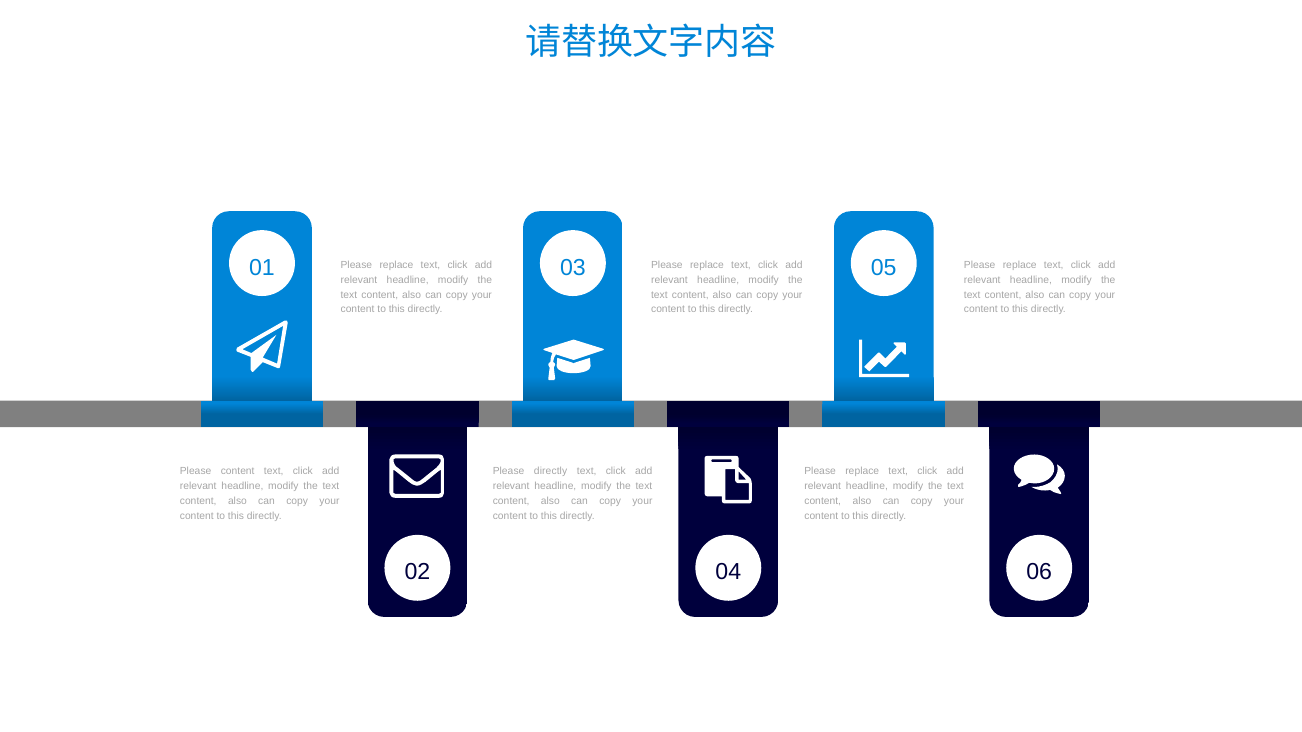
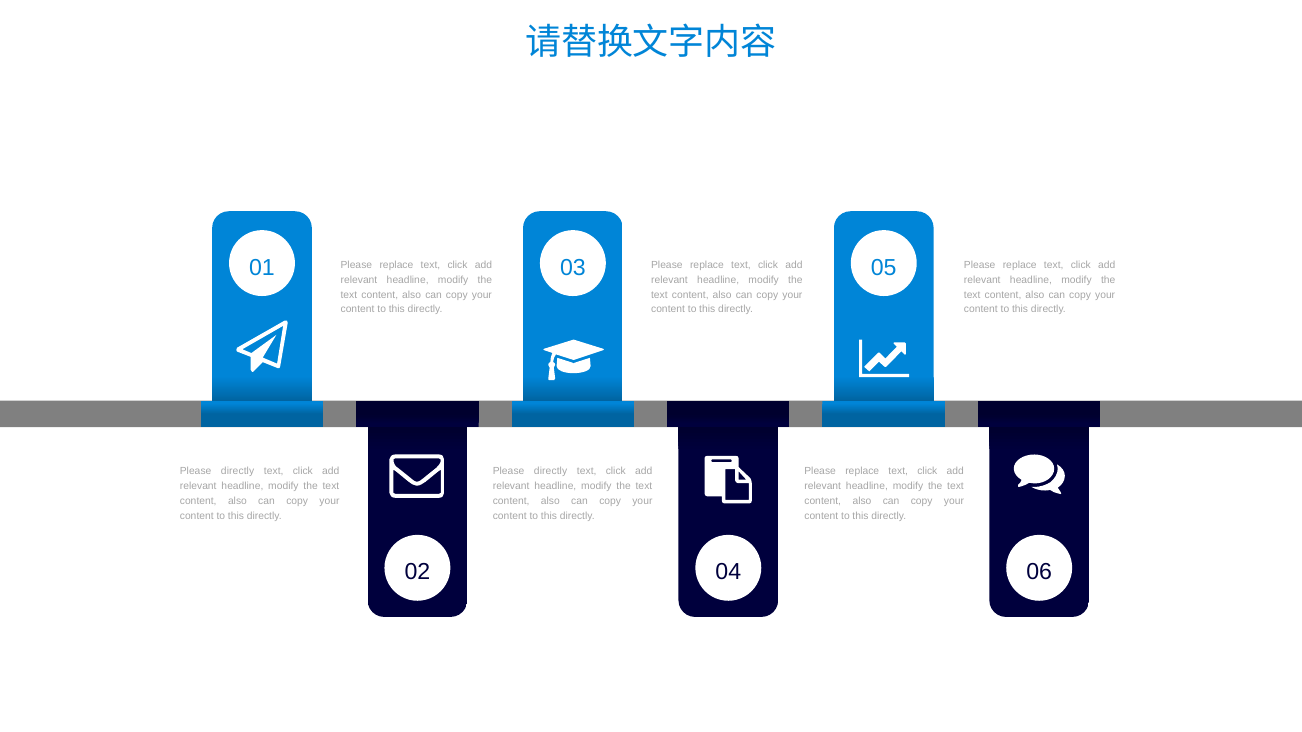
content at (238, 472): content -> directly
